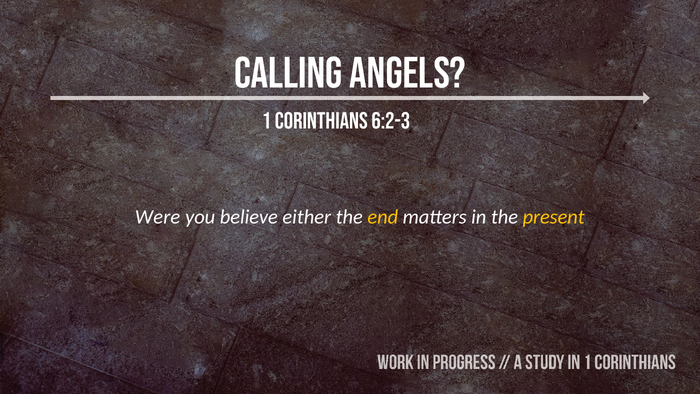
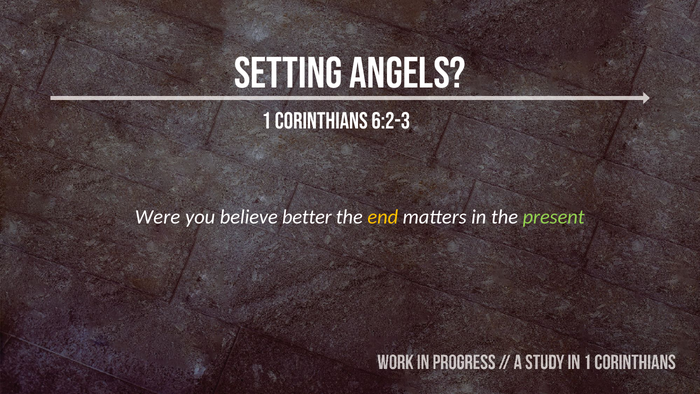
Calling: Calling -> Setting
either: either -> better
present colour: yellow -> light green
